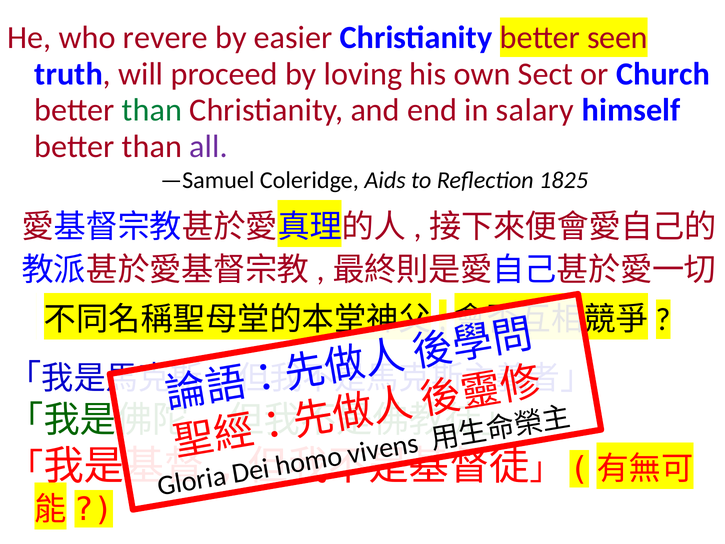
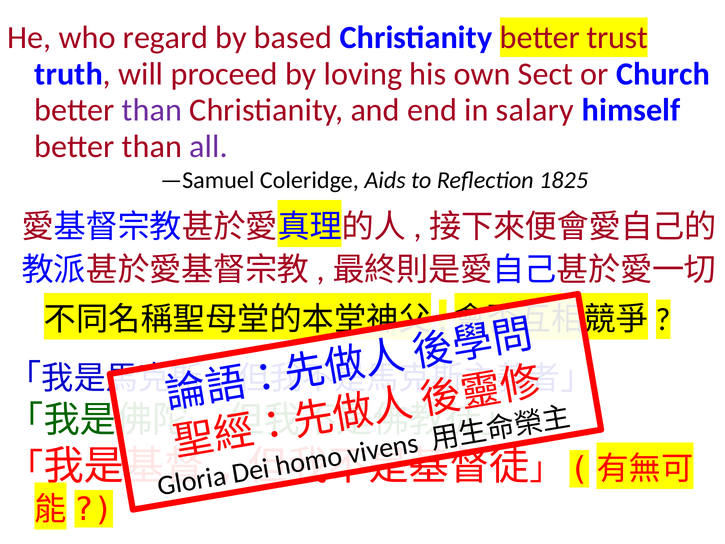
revere: revere -> regard
easier: easier -> based
seen: seen -> trust
than at (152, 110) colour: green -> purple
